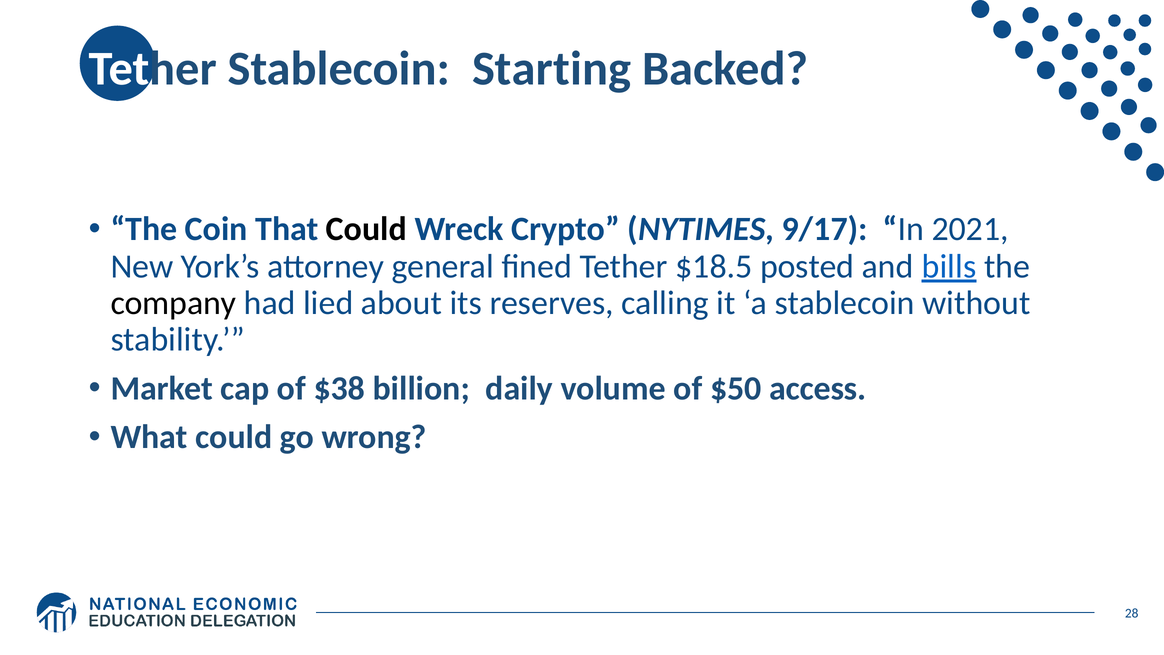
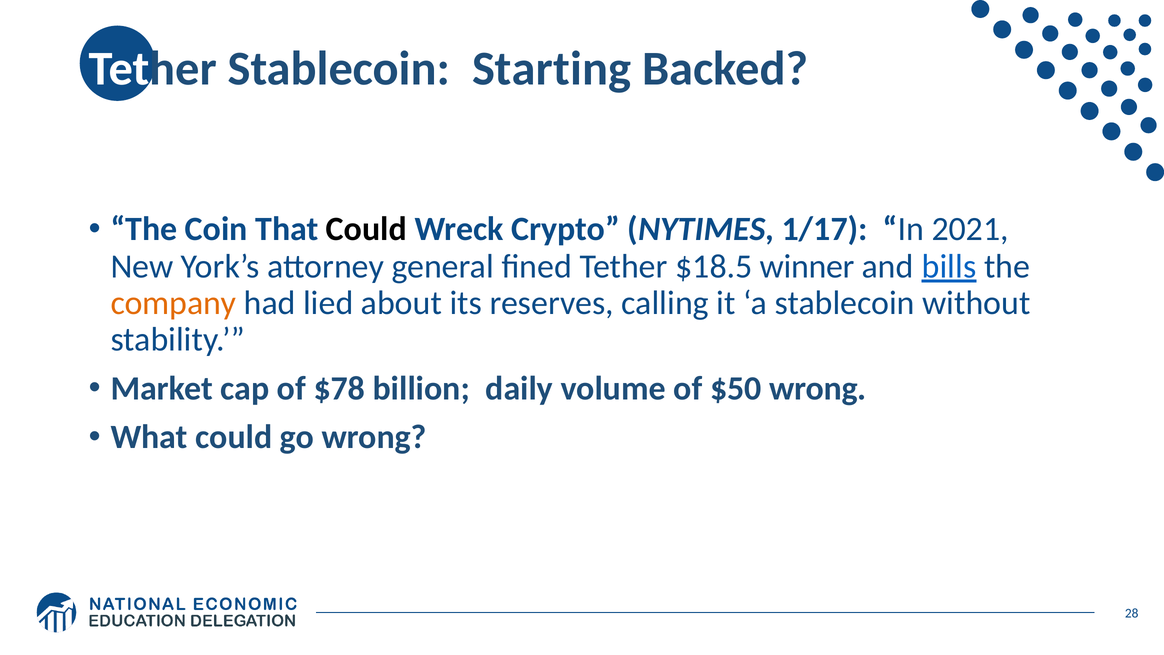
9/17: 9/17 -> 1/17
posted: posted -> winner
company colour: black -> orange
$38: $38 -> $78
$50 access: access -> wrong
